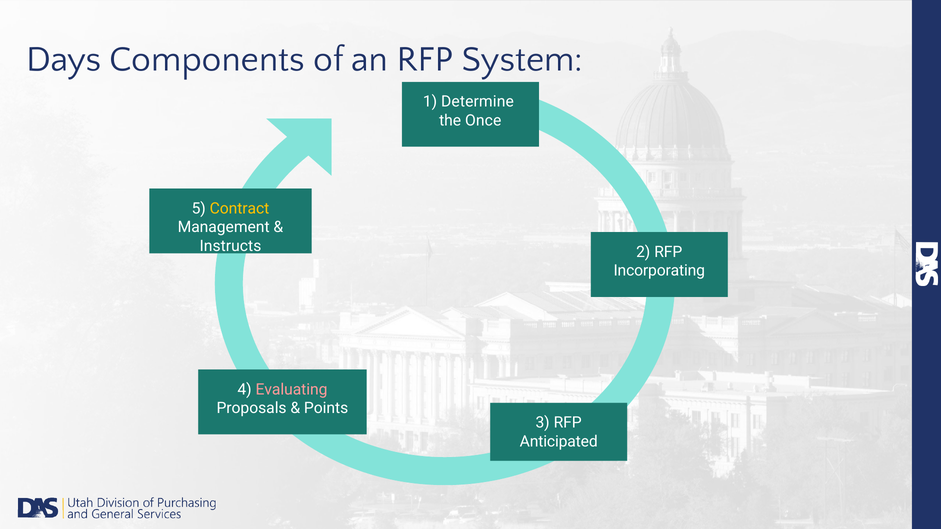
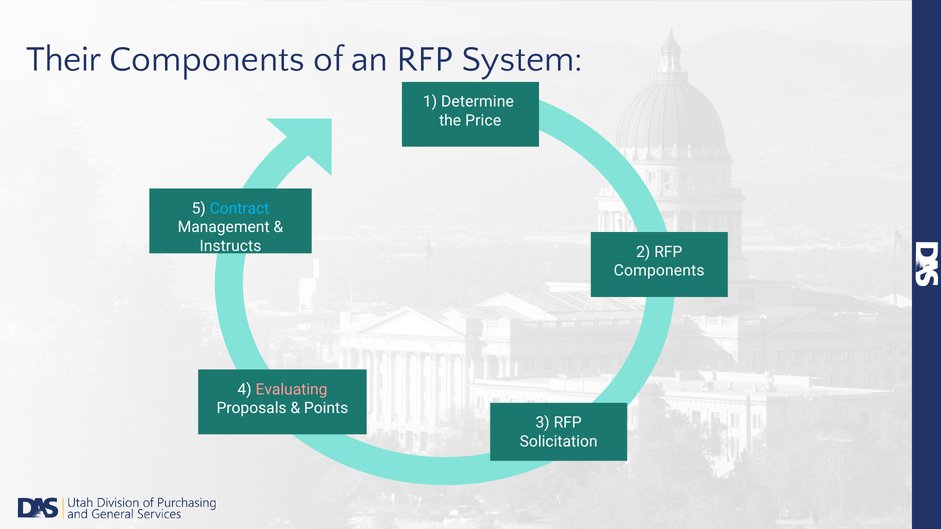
Days: Days -> Their
Once: Once -> Price
Contract colour: yellow -> light blue
Incorporating at (659, 271): Incorporating -> Components
Anticipated: Anticipated -> Solicitation
